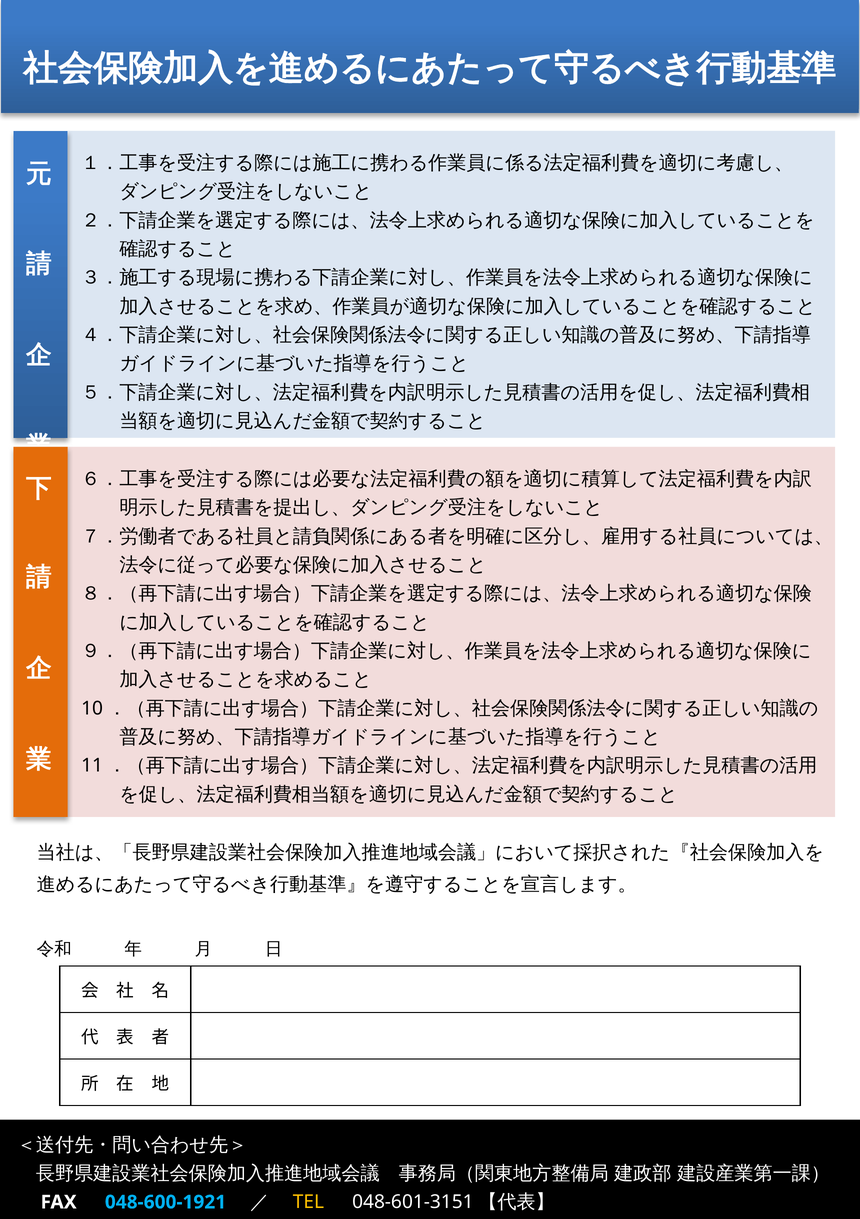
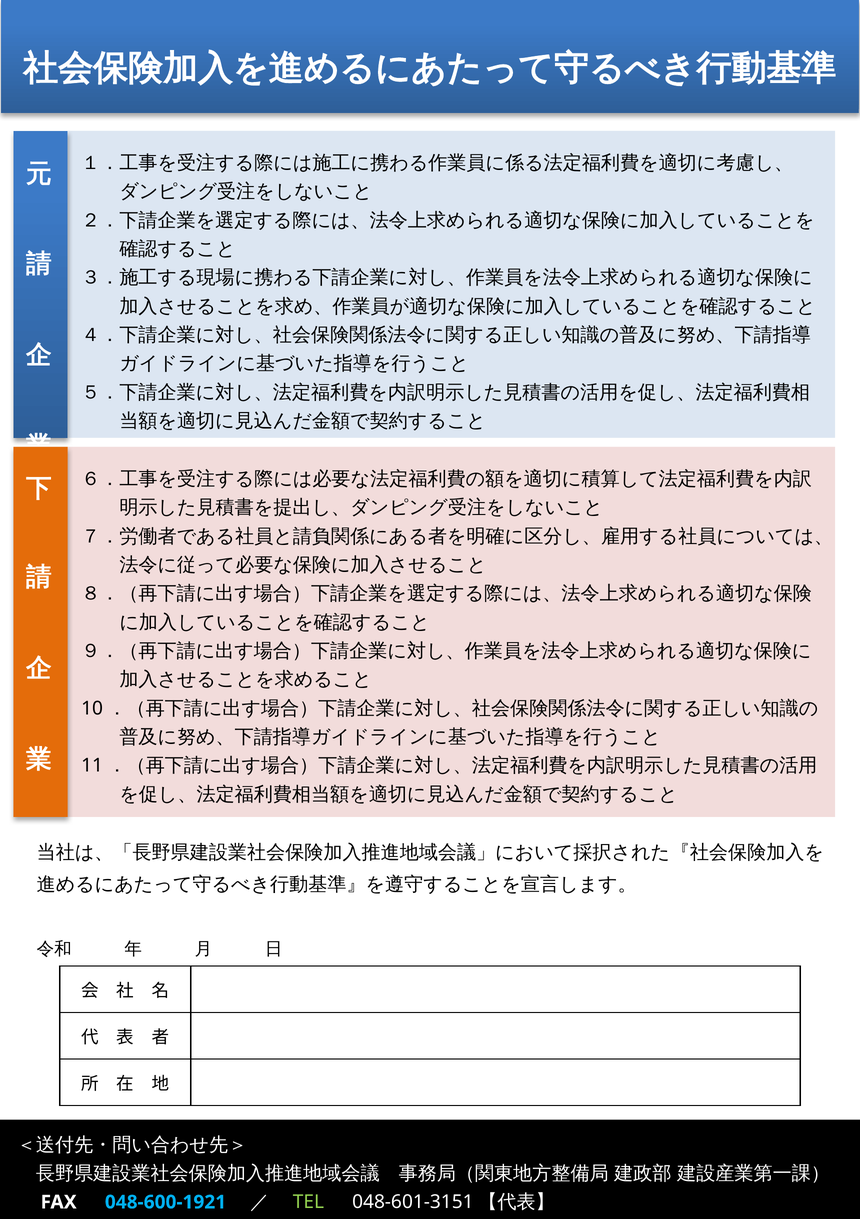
TEL colour: yellow -> light green
